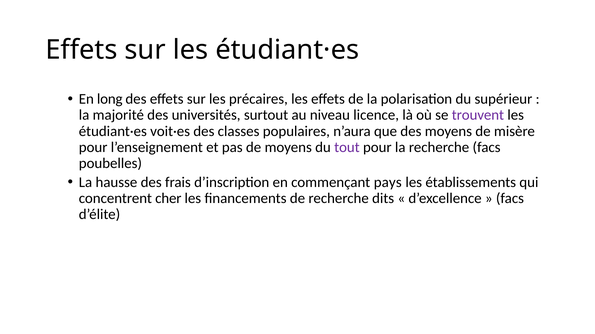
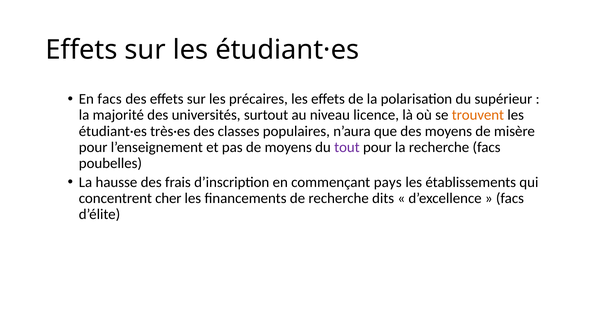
En long: long -> facs
trouvent colour: purple -> orange
voit·es: voit·es -> très·es
